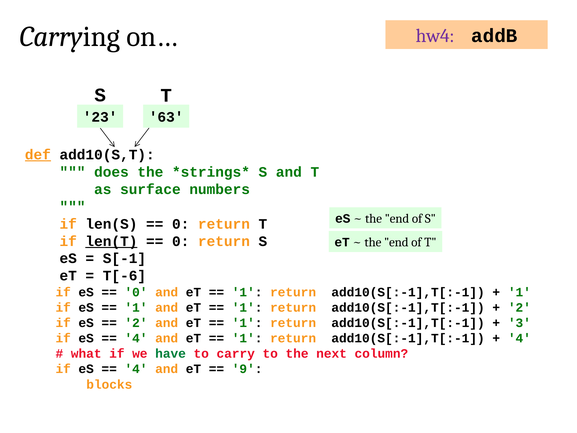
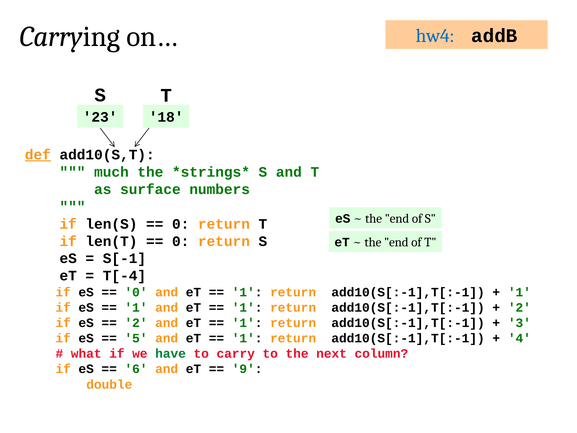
hw4 colour: purple -> blue
63: 63 -> 18
does: does -> much
len(T underline: present -> none
T[-6: T[-6 -> T[-4
4 at (136, 338): 4 -> 5
4 at (136, 369): 4 -> 6
blocks: blocks -> double
